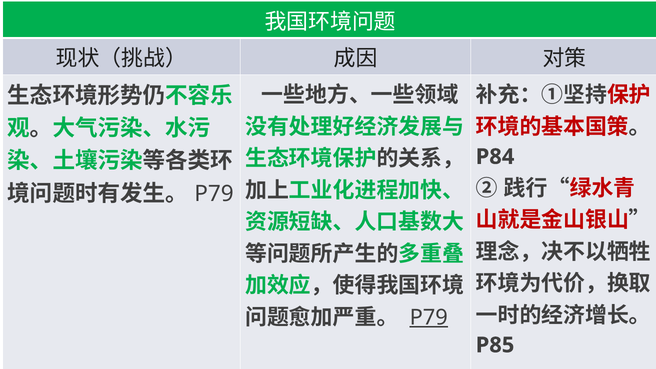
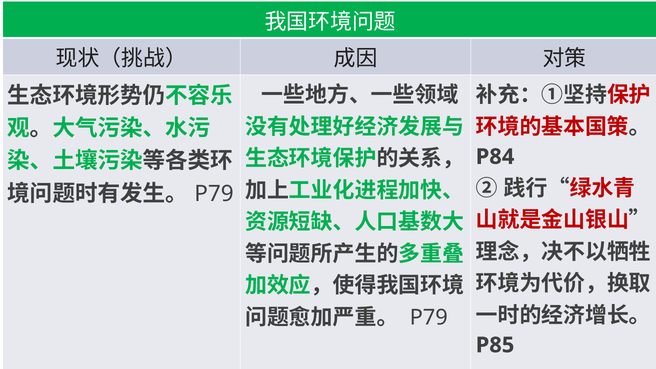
P79 at (429, 317) underline: present -> none
